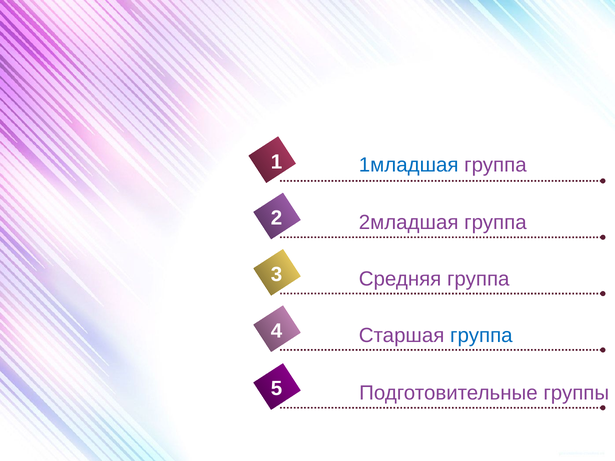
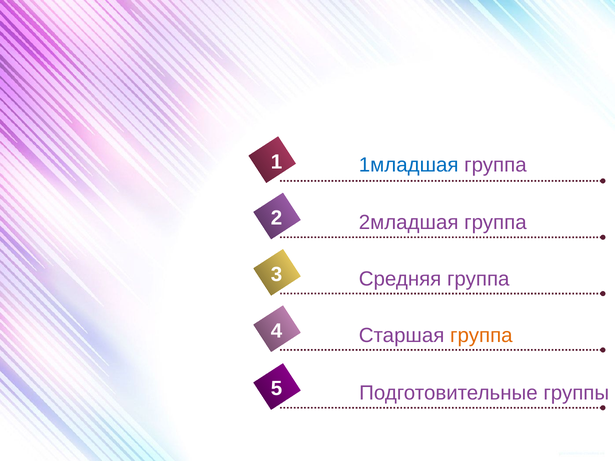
группа at (481, 336) colour: blue -> orange
